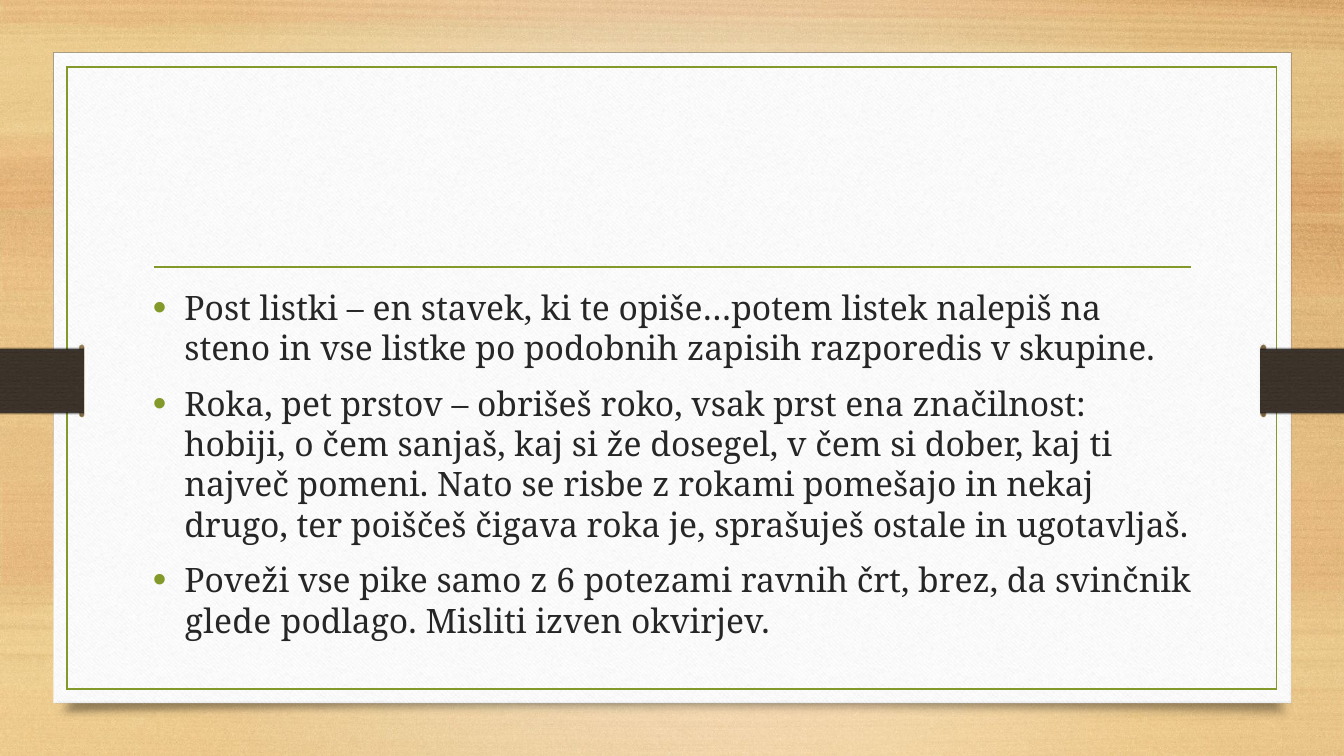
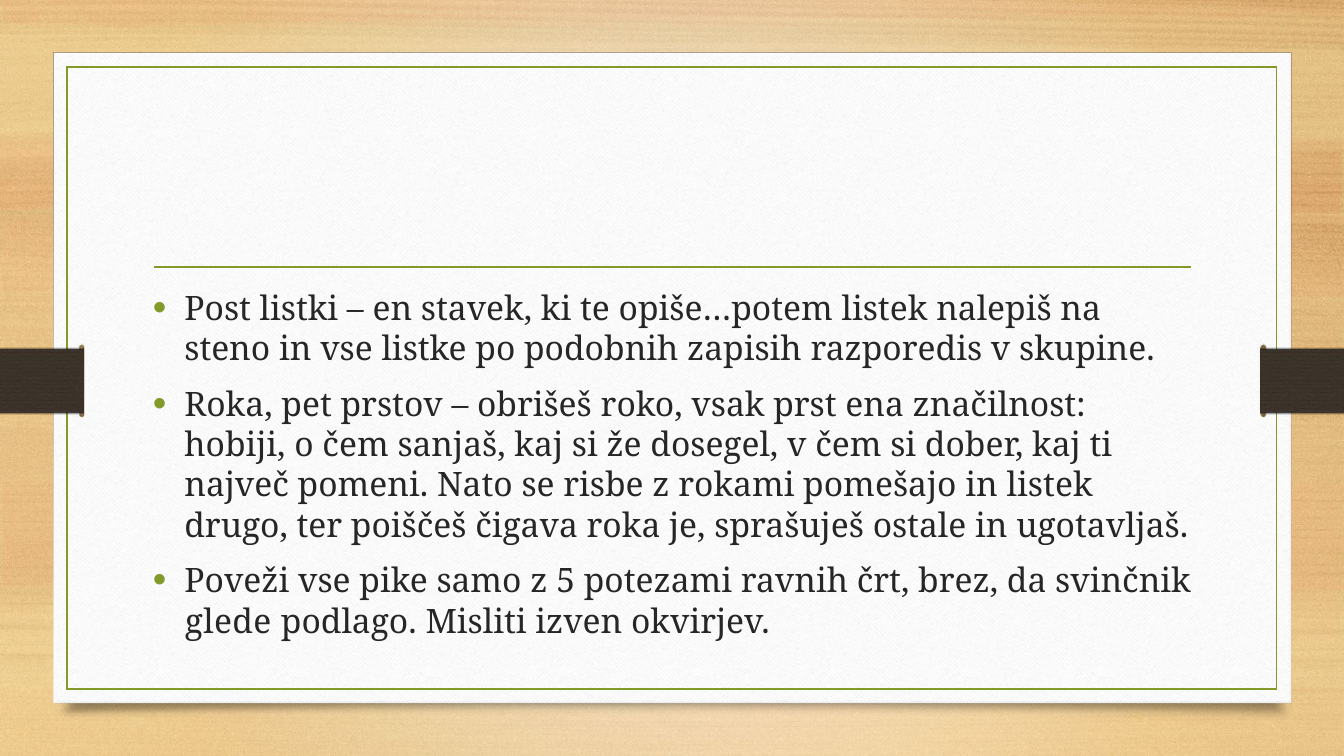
in nekaj: nekaj -> listek
6: 6 -> 5
